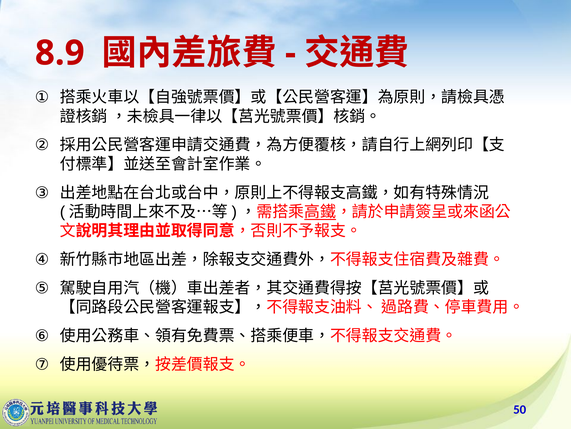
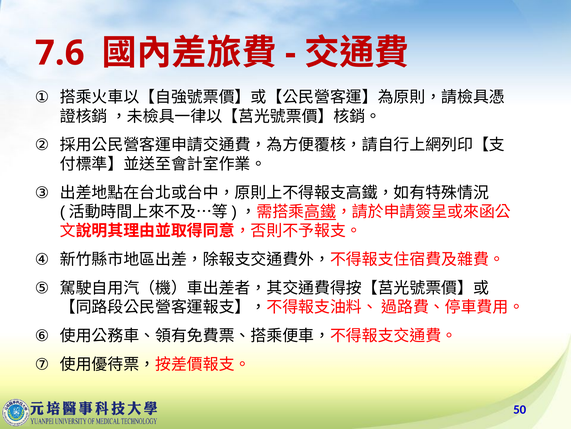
8.9: 8.9 -> 7.6
